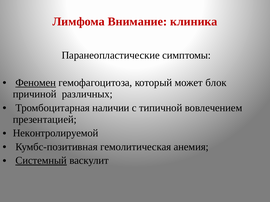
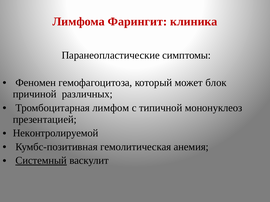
Внимание: Внимание -> Фарингит
Феномен underline: present -> none
наличии: наличии -> лимфом
вовлечением: вовлечением -> мононуклеоз
